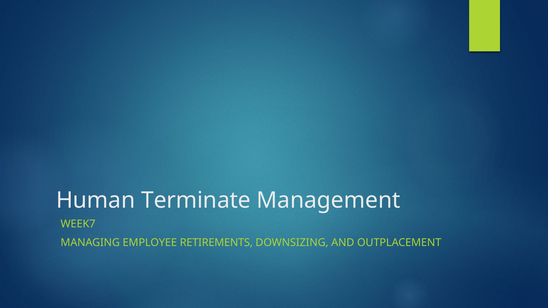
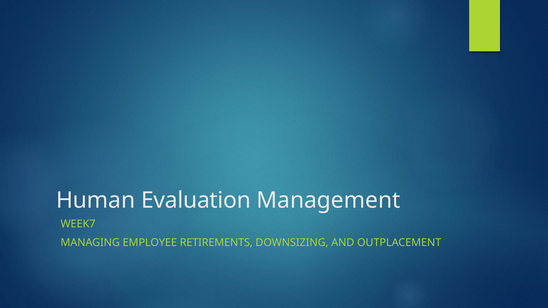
Terminate: Terminate -> Evaluation
